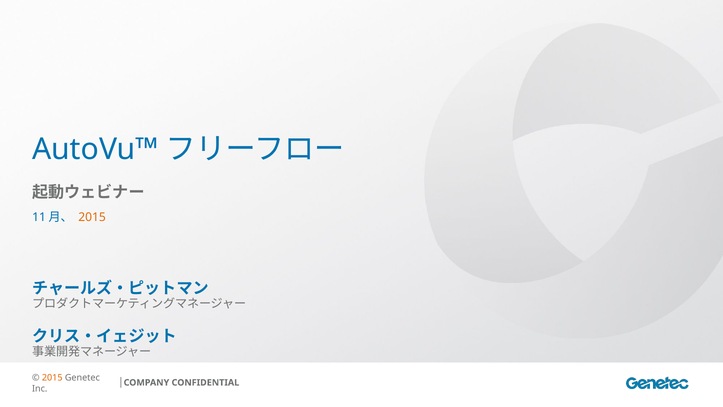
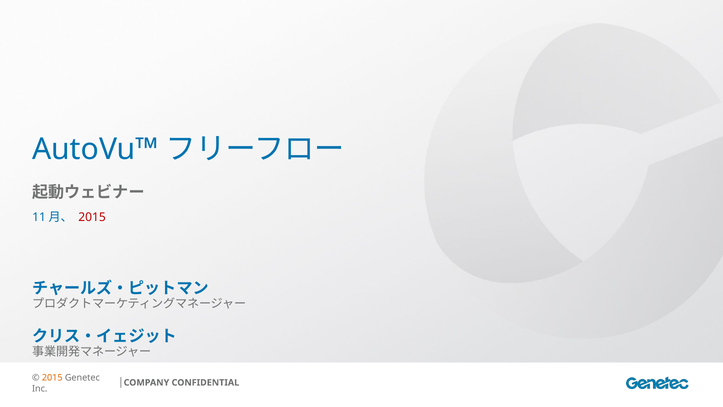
2015 at (92, 217) colour: orange -> red
